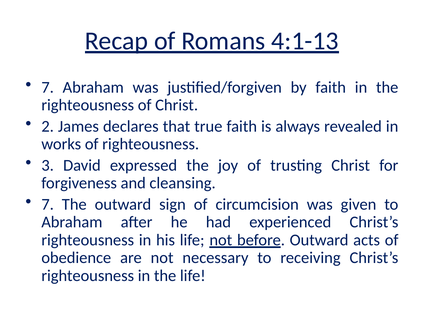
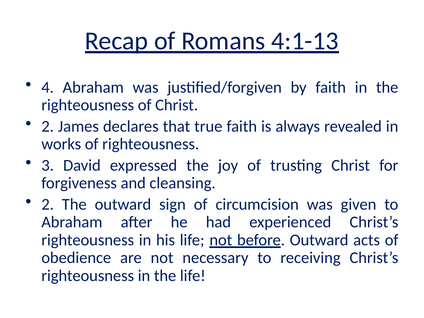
7 at (48, 87): 7 -> 4
7 at (48, 204): 7 -> 2
